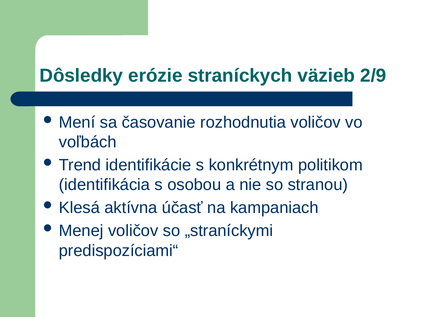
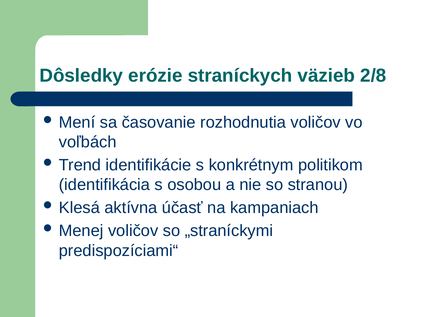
2/9: 2/9 -> 2/8
